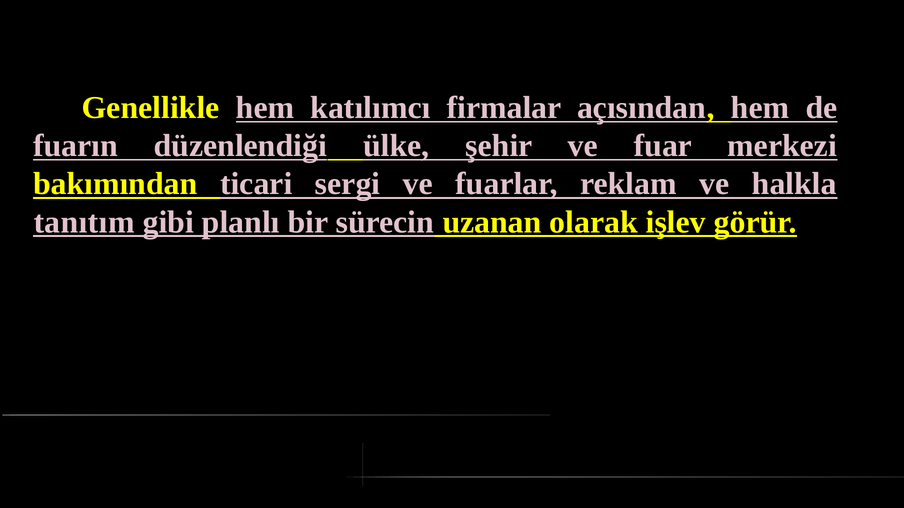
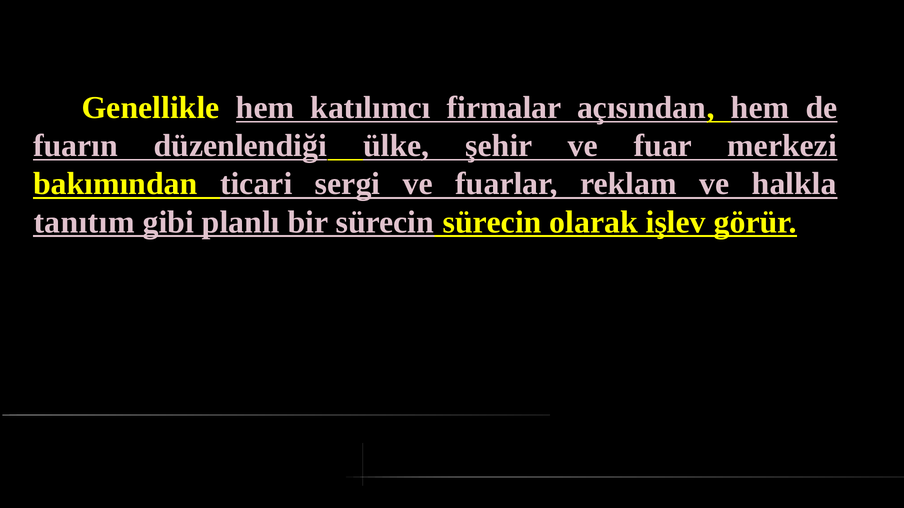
sürecin uzanan: uzanan -> sürecin
